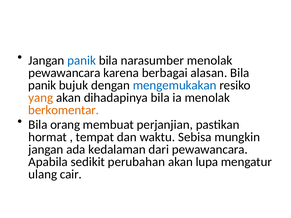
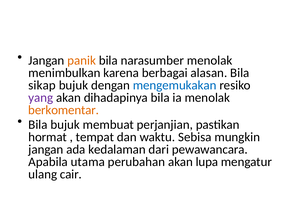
panik at (82, 61) colour: blue -> orange
pewawancara at (64, 73): pewawancara -> menimbulkan
panik at (42, 85): panik -> sikap
yang colour: orange -> purple
Bila orang: orang -> bujuk
sedikit: sedikit -> utama
